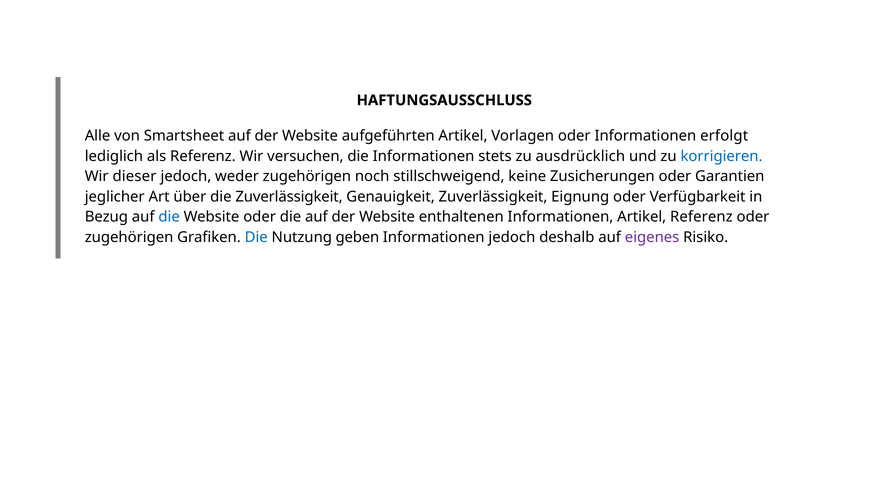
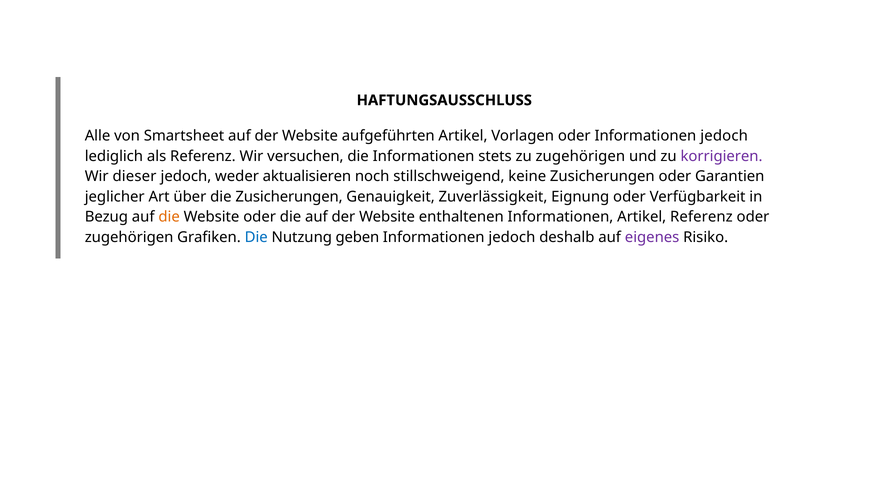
oder Informationen erfolgt: erfolgt -> jedoch
zu ausdrücklich: ausdrücklich -> zugehörigen
korrigieren colour: blue -> purple
weder zugehörigen: zugehörigen -> aktualisieren
die Zuverlässigkeit: Zuverlässigkeit -> Zusicherungen
die at (169, 217) colour: blue -> orange
